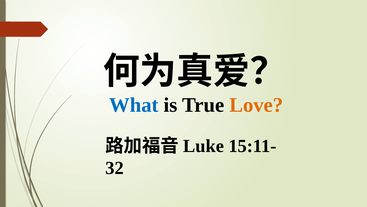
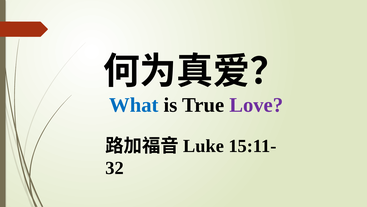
Love colour: orange -> purple
